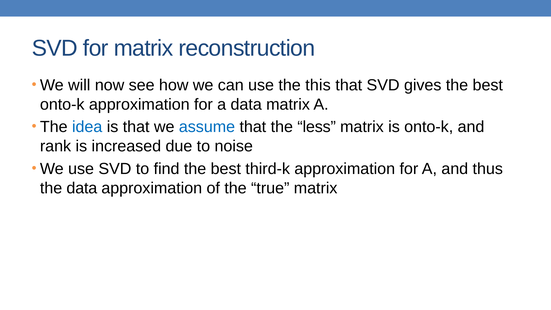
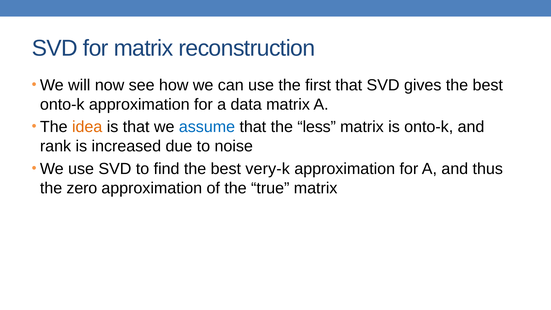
this: this -> first
idea colour: blue -> orange
third-k: third-k -> very-k
the data: data -> zero
